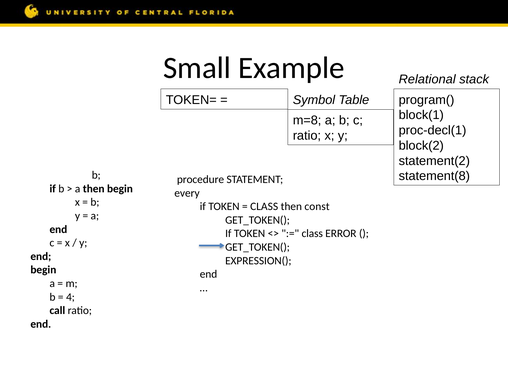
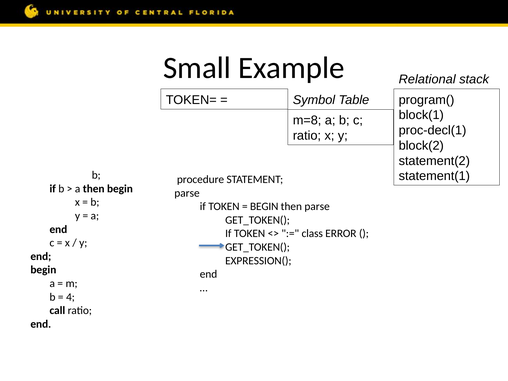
statement(8: statement(8 -> statement(1
every at (187, 193): every -> parse
CLASS at (264, 206): CLASS -> BEGIN
then const: const -> parse
